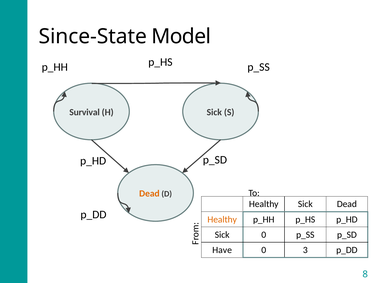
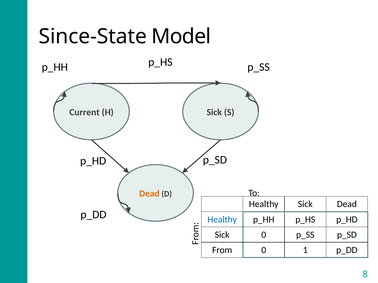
Survival: Survival -> Current
Healthy at (222, 220) colour: orange -> blue
Have: Have -> From
3: 3 -> 1
